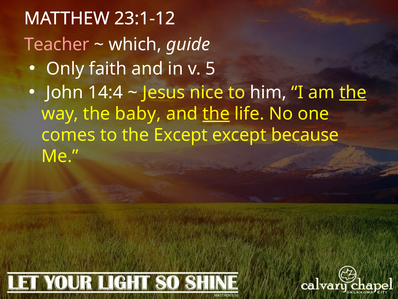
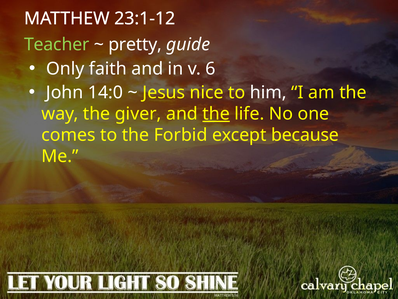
Teacher colour: pink -> light green
which: which -> pretty
5: 5 -> 6
14:4: 14:4 -> 14:0
the at (353, 92) underline: present -> none
baby: baby -> giver
the Except: Except -> Forbid
